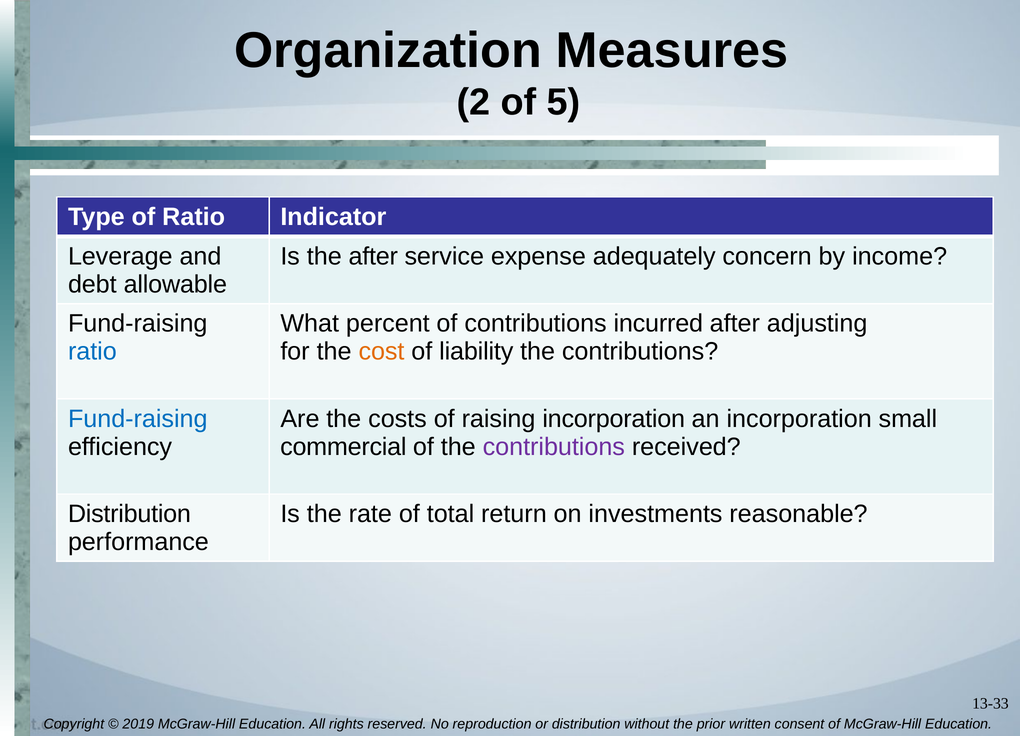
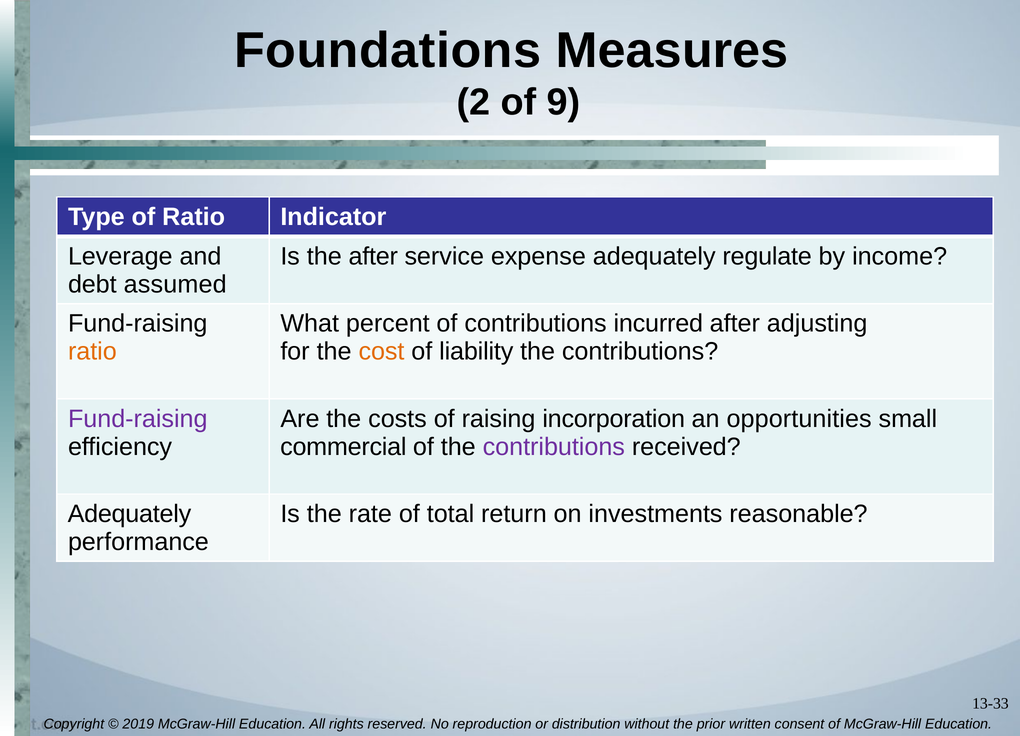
Organization: Organization -> Foundations
5: 5 -> 9
concern: concern -> regulate
allowable: allowable -> assumed
ratio at (92, 352) colour: blue -> orange
Fund-raising at (138, 419) colour: blue -> purple
an incorporation: incorporation -> opportunities
Distribution at (129, 515): Distribution -> Adequately
